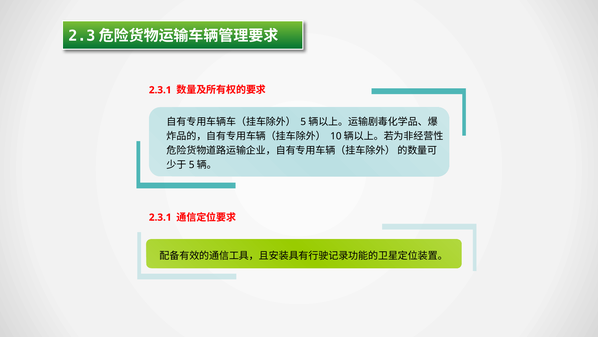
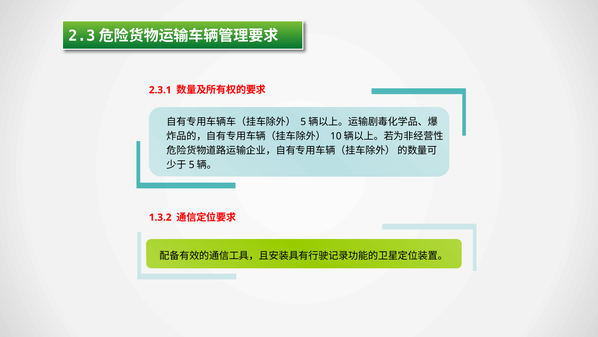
2.3.1 at (160, 217): 2.3.1 -> 1.3.2
